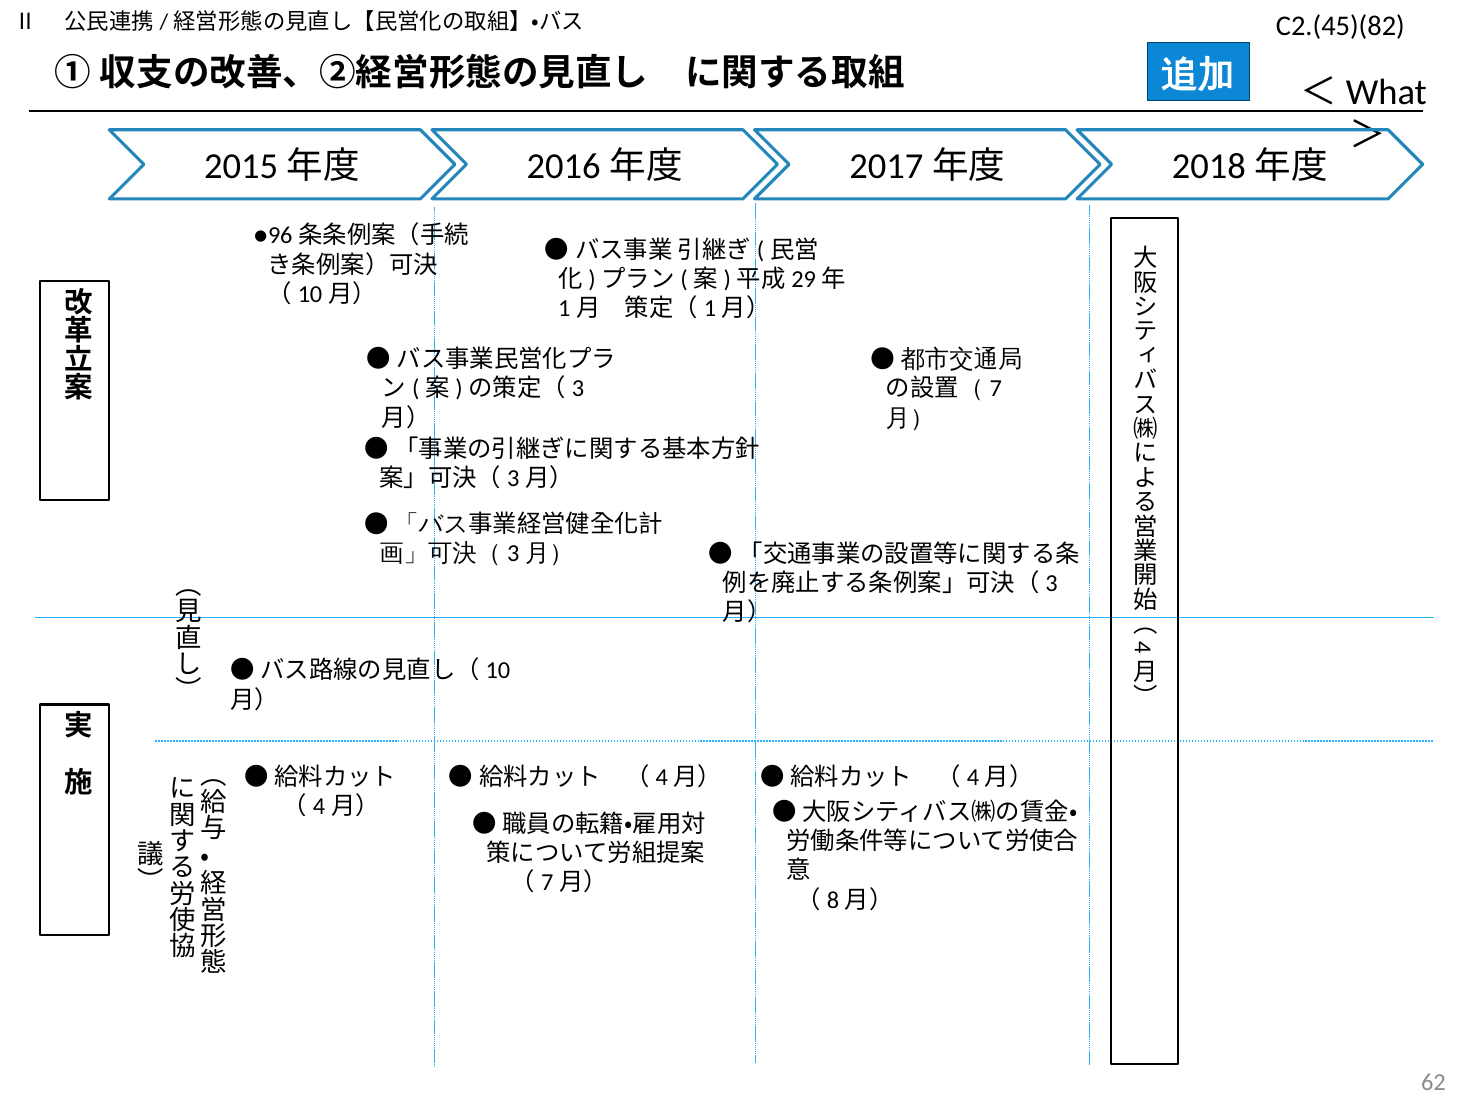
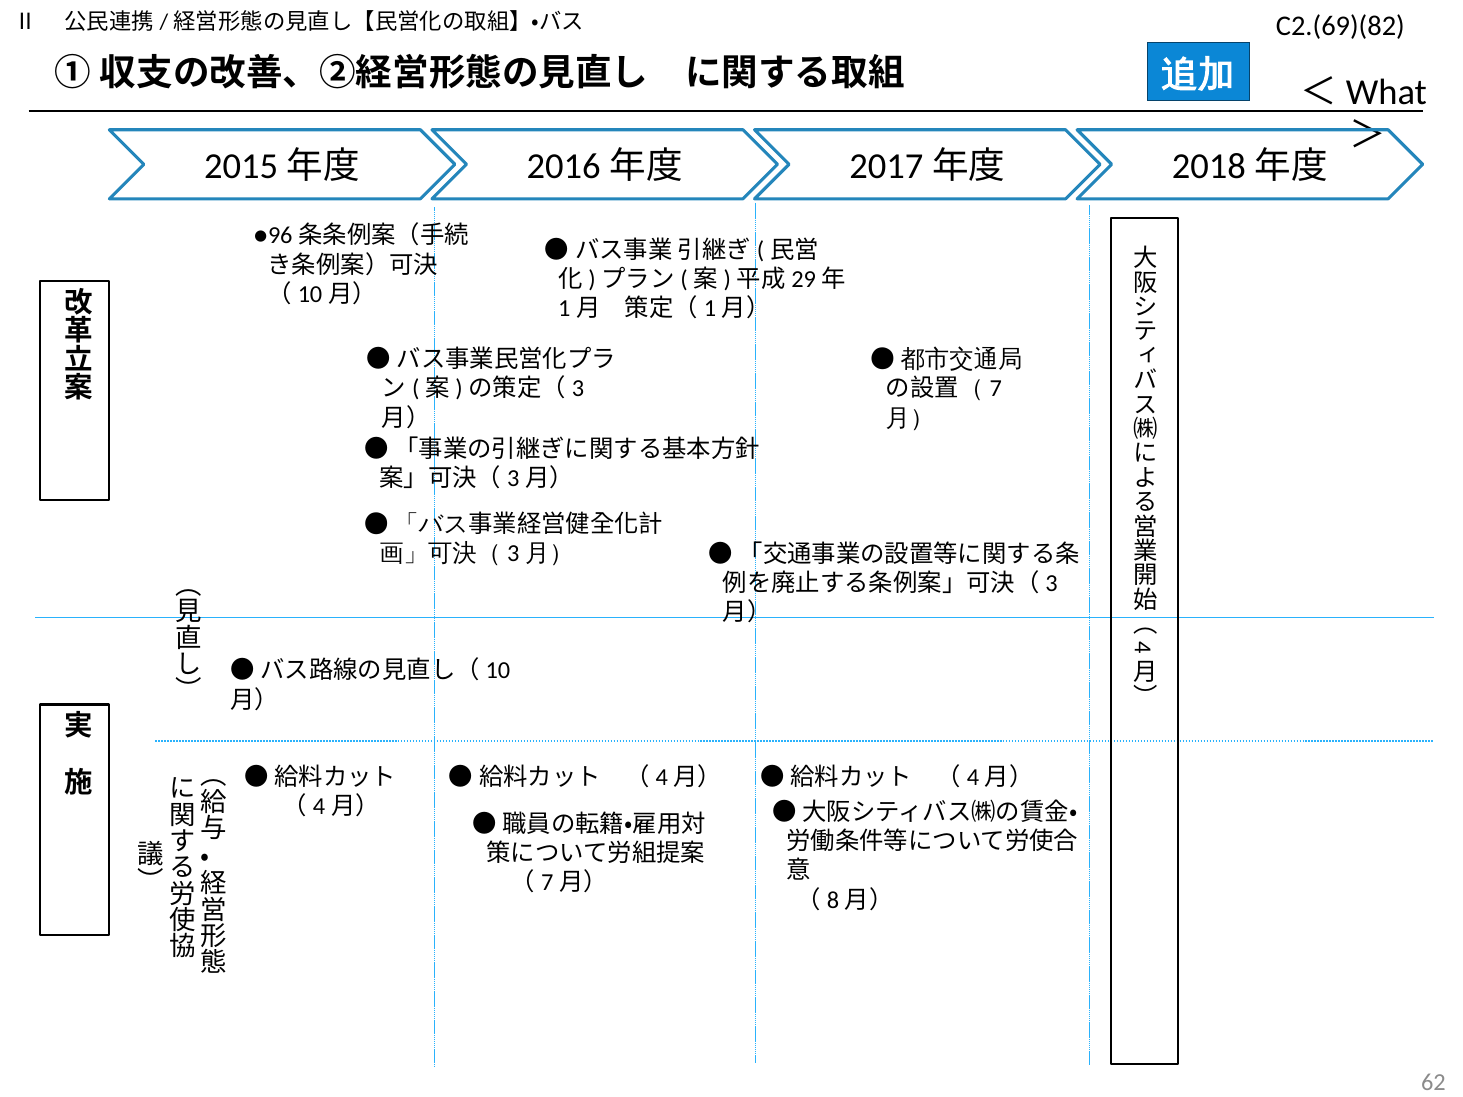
C2.(45)(82: C2.(45)(82 -> C2.(69)(82
